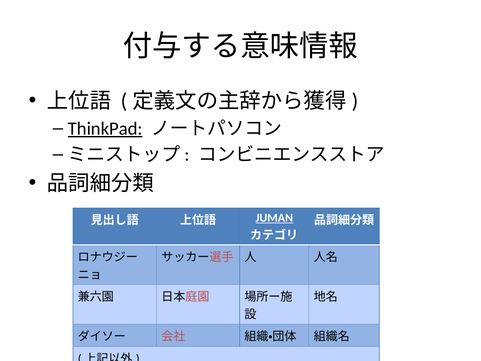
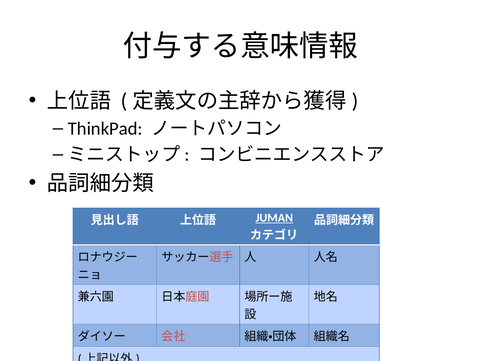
ThinkPad underline: present -> none
